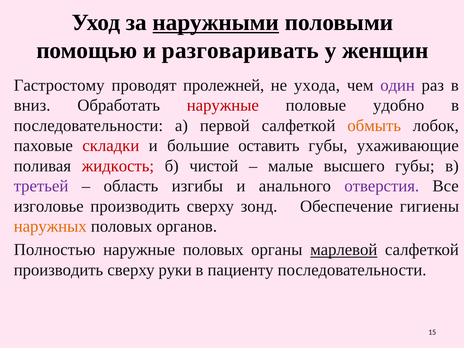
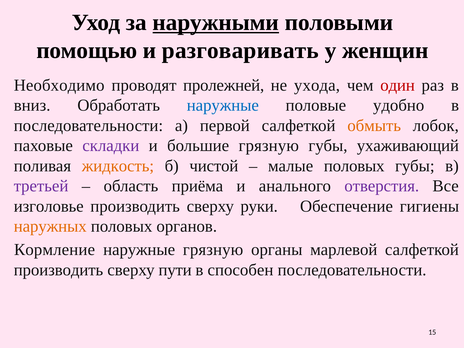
Гастростому: Гастростому -> Необходимо
один colour: purple -> red
наружные at (223, 105) colour: red -> blue
складки colour: red -> purple
большие оставить: оставить -> грязную
ухаживающие: ухаживающие -> ухаживающий
жидкость colour: red -> orange
малые высшего: высшего -> половых
изгибы: изгибы -> приёма
зонд: зонд -> руки
Полностью: Полностью -> Кормление
наружные половых: половых -> грязную
марлевой underline: present -> none
руки: руки -> пути
пациенту: пациенту -> способен
